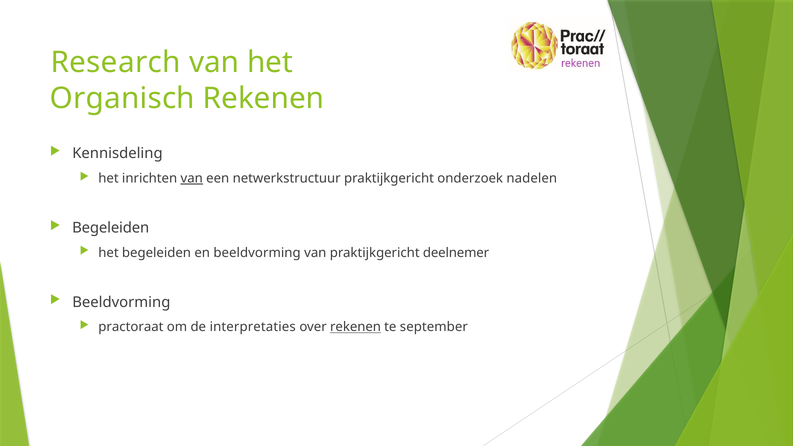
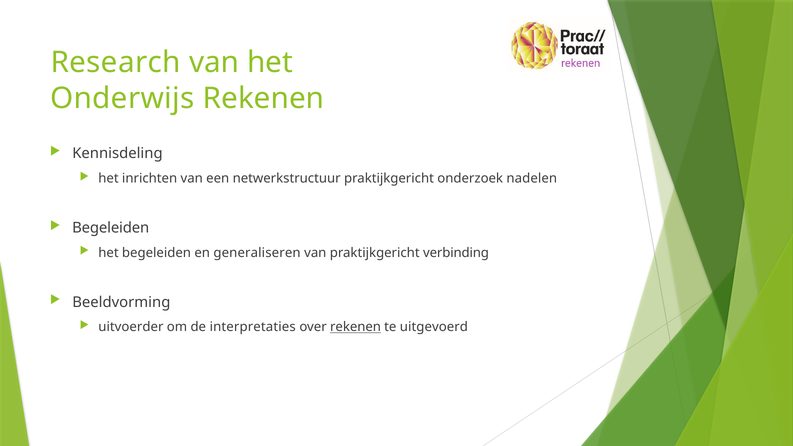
Organisch: Organisch -> Onderwijs
van at (192, 178) underline: present -> none
en beeldvorming: beeldvorming -> generaliseren
deelnemer: deelnemer -> verbinding
practoraat: practoraat -> uitvoerder
september: september -> uitgevoerd
